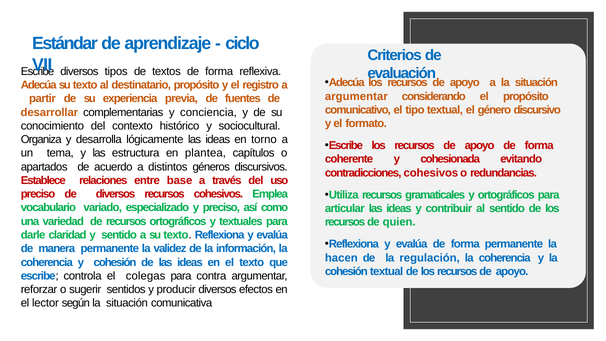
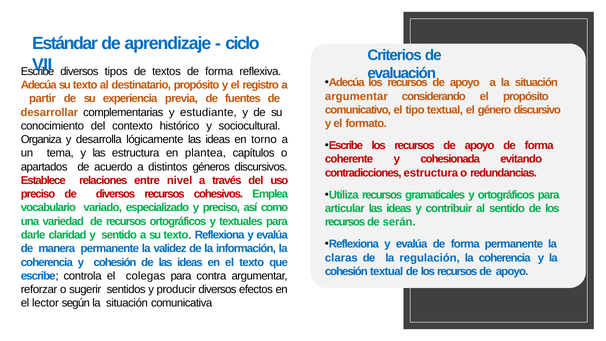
conciencia: conciencia -> estudiante
contradicciones cohesivos: cohesivos -> estructura
base: base -> nivel
quien: quien -> serán
hacen: hacen -> claras
